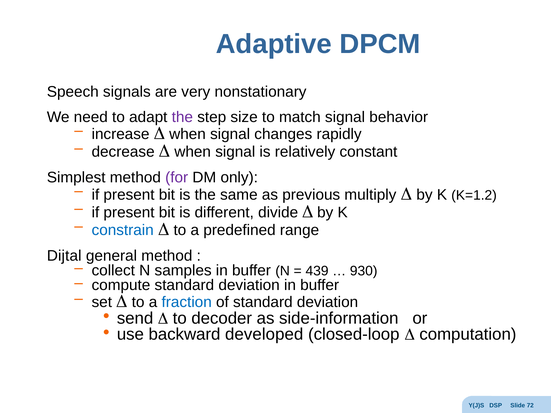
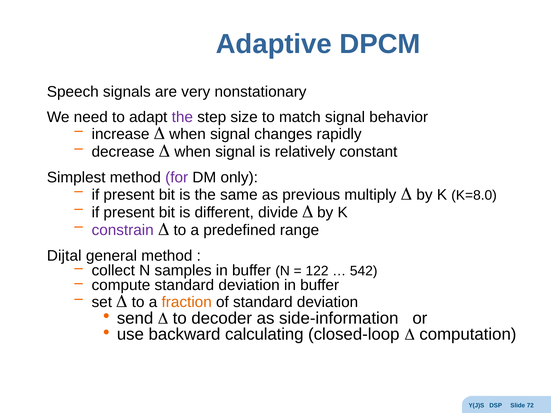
K=1.2: K=1.2 -> K=8.0
constrain colour: blue -> purple
439: 439 -> 122
930: 930 -> 542
fraction colour: blue -> orange
developed: developed -> calculating
